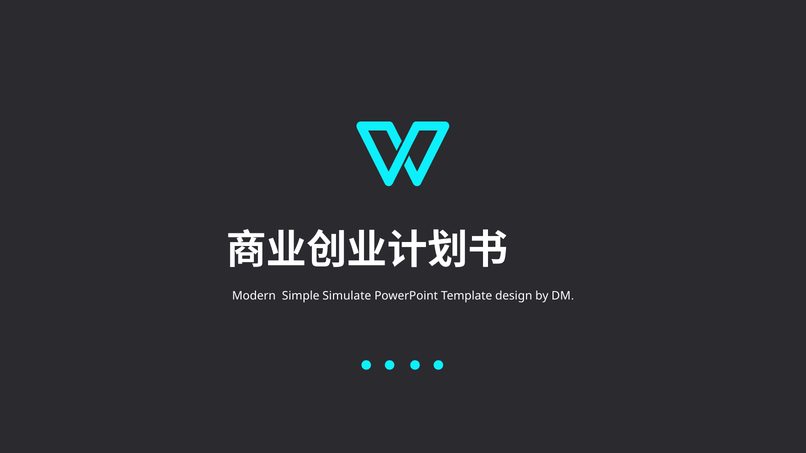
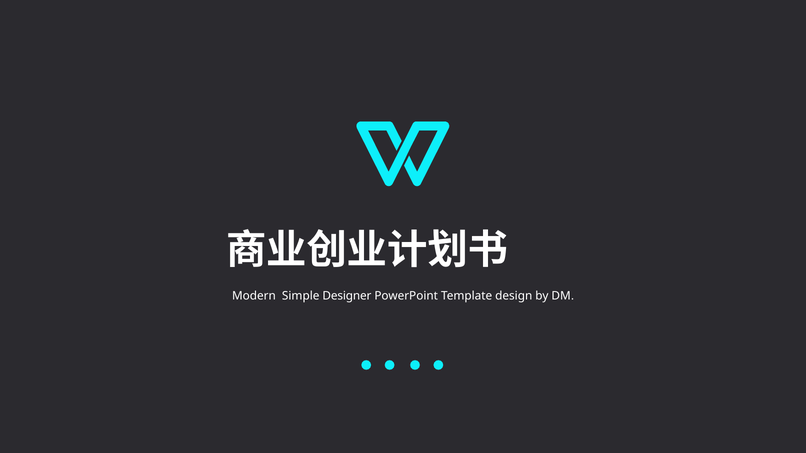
Simulate: Simulate -> Designer
